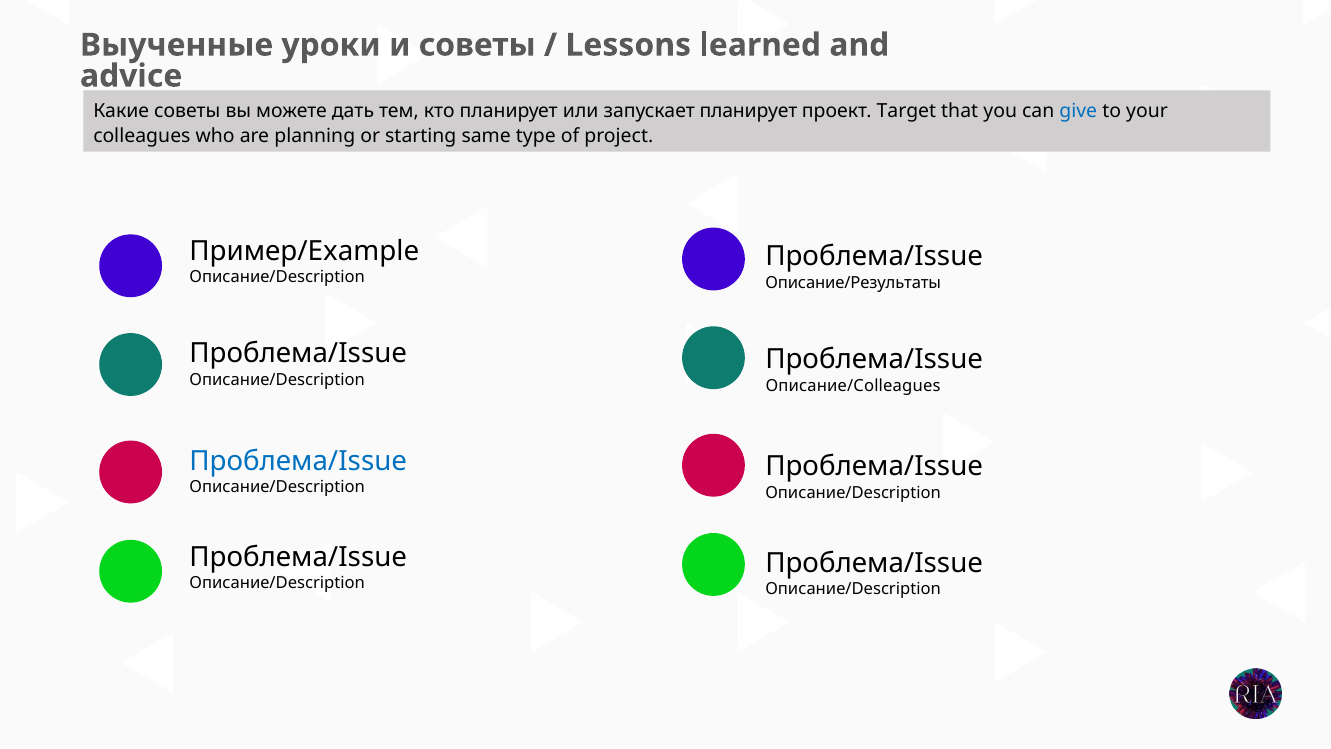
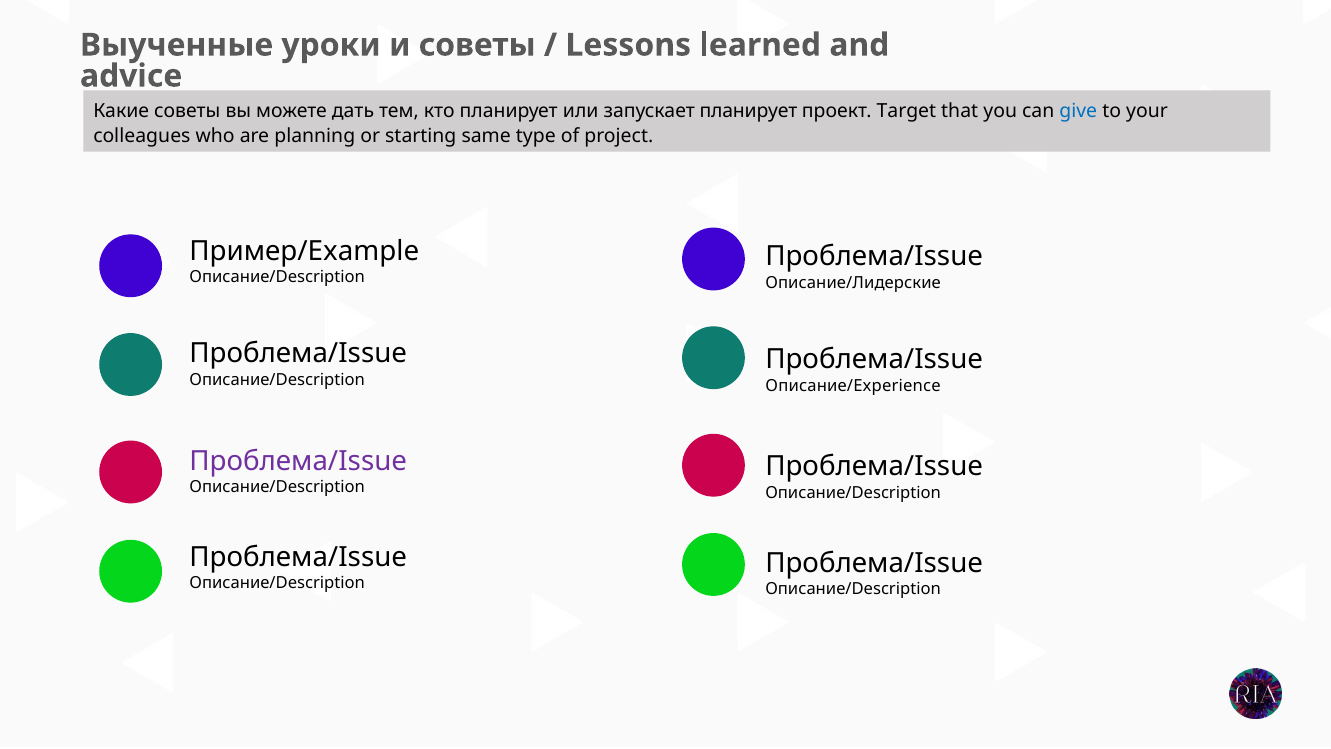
Описание/Результаты: Описание/Результаты -> Описание/Лидерские
Описание/Colleagues: Описание/Colleagues -> Описание/Experience
Проблема/Issue at (298, 461) colour: blue -> purple
